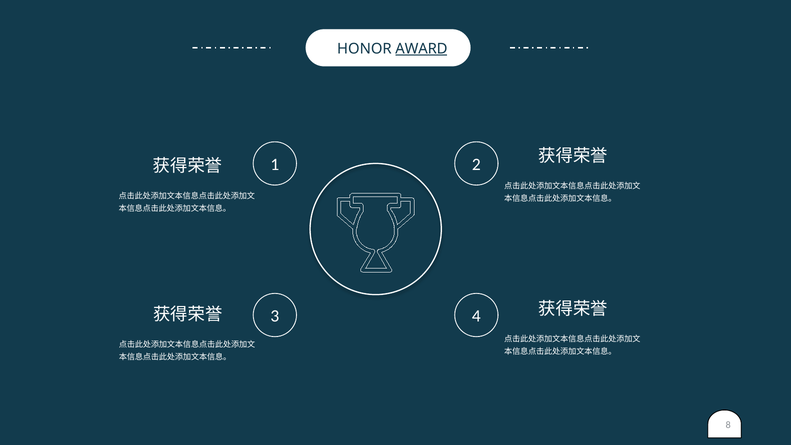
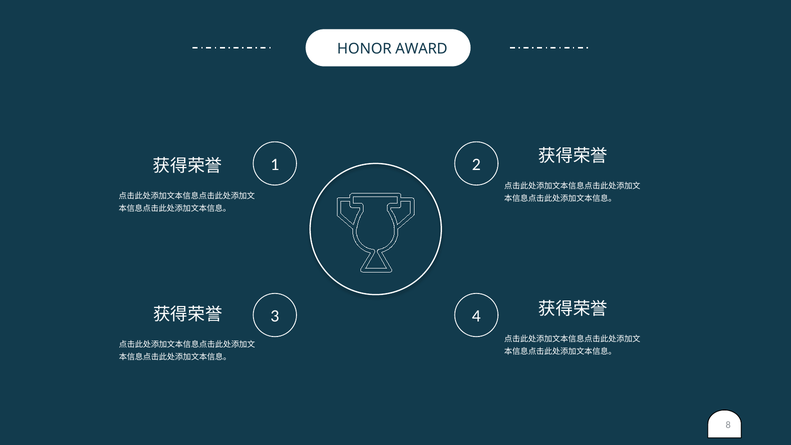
AWARD underline: present -> none
